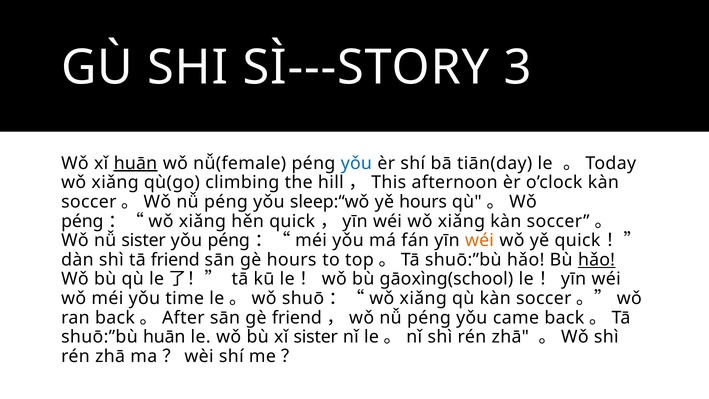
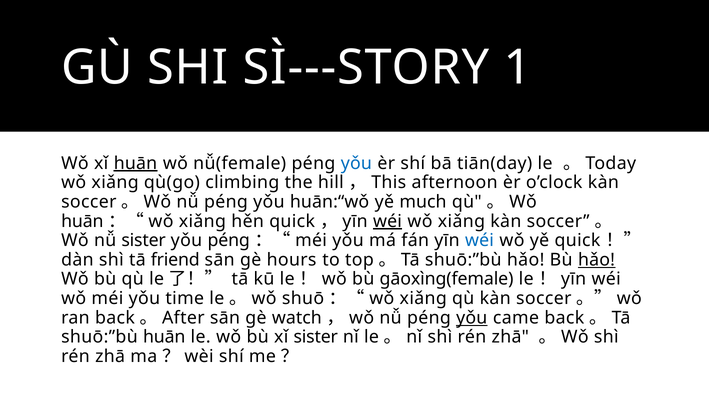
3: 3 -> 1
sleep:“wǒ: sleep:“wǒ -> huān:“wǒ
yě hours: hours -> much
péng at (82, 221): péng -> huān
wéi at (387, 221) underline: none -> present
wéi at (479, 240) colour: orange -> blue
gāoxìng(school: gāoxìng(school -> gāoxìng(female
gè friend: friend -> watch
yǒu at (472, 318) underline: none -> present
